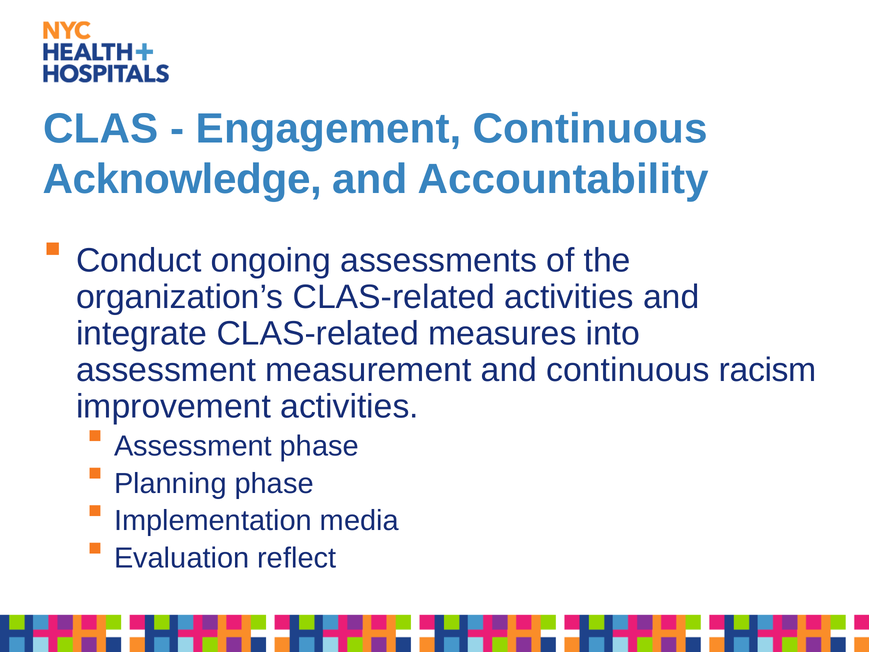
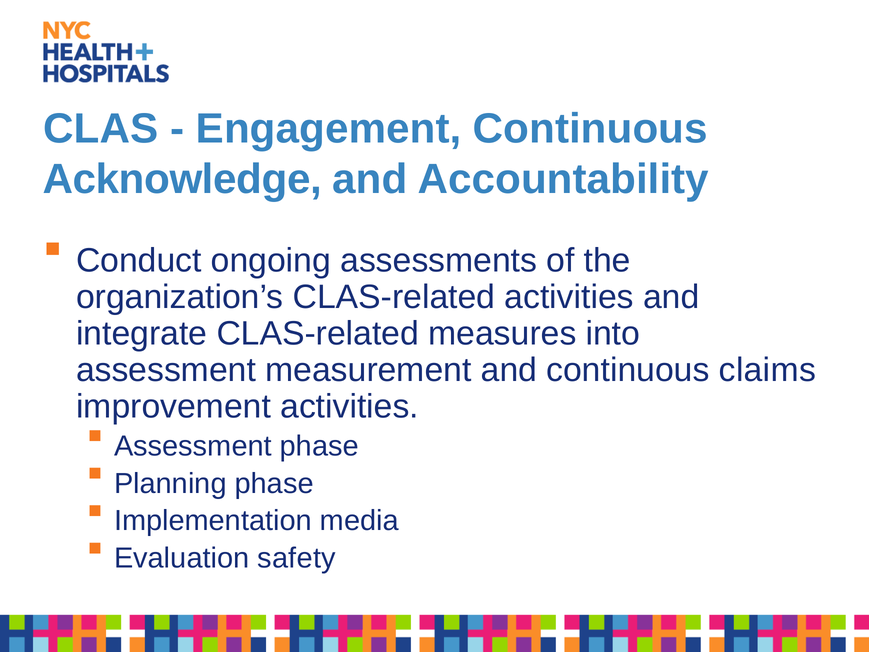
racism: racism -> claims
reflect: reflect -> safety
